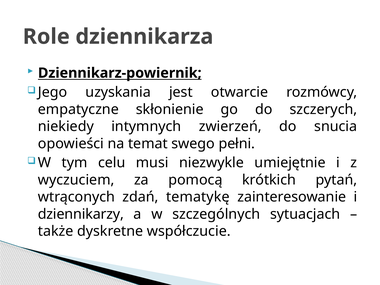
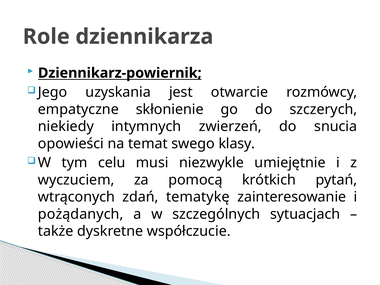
pełni: pełni -> klasy
dziennikarzy: dziennikarzy -> pożądanych
